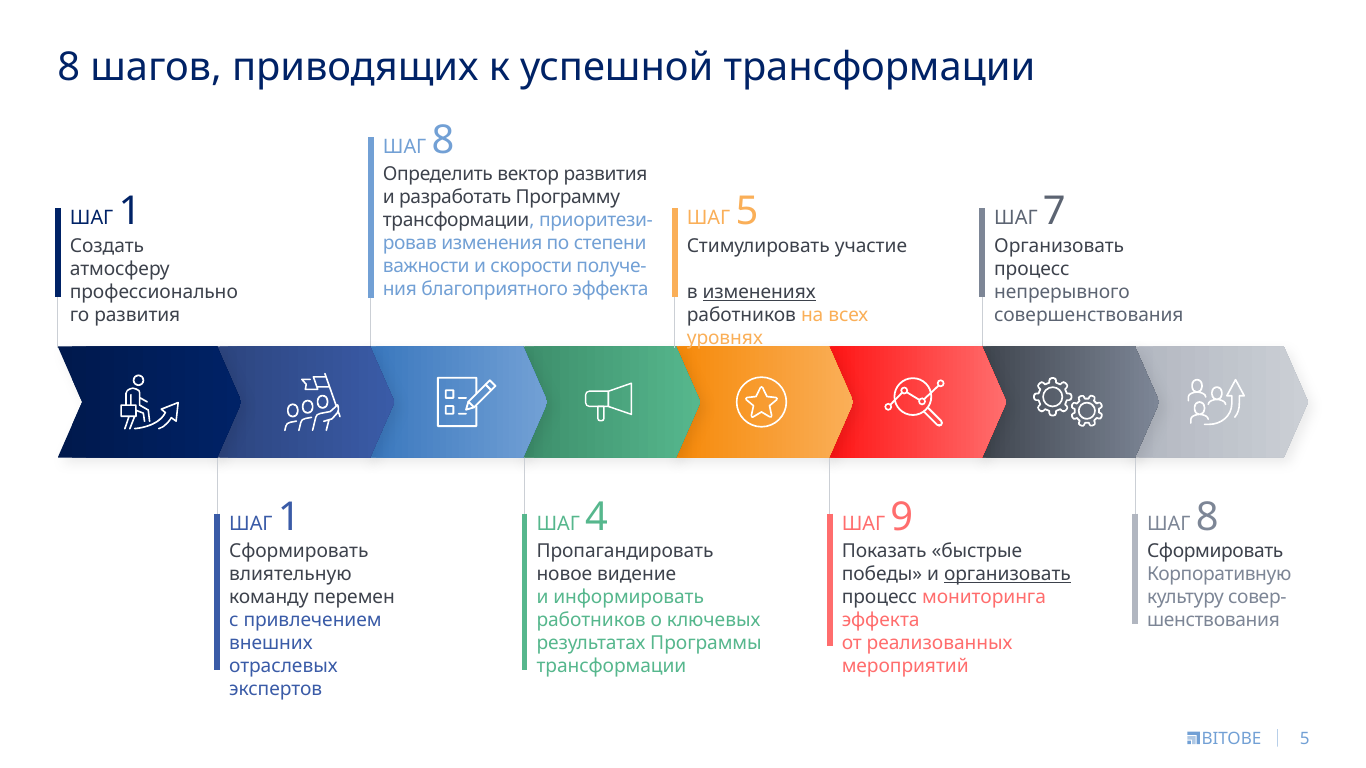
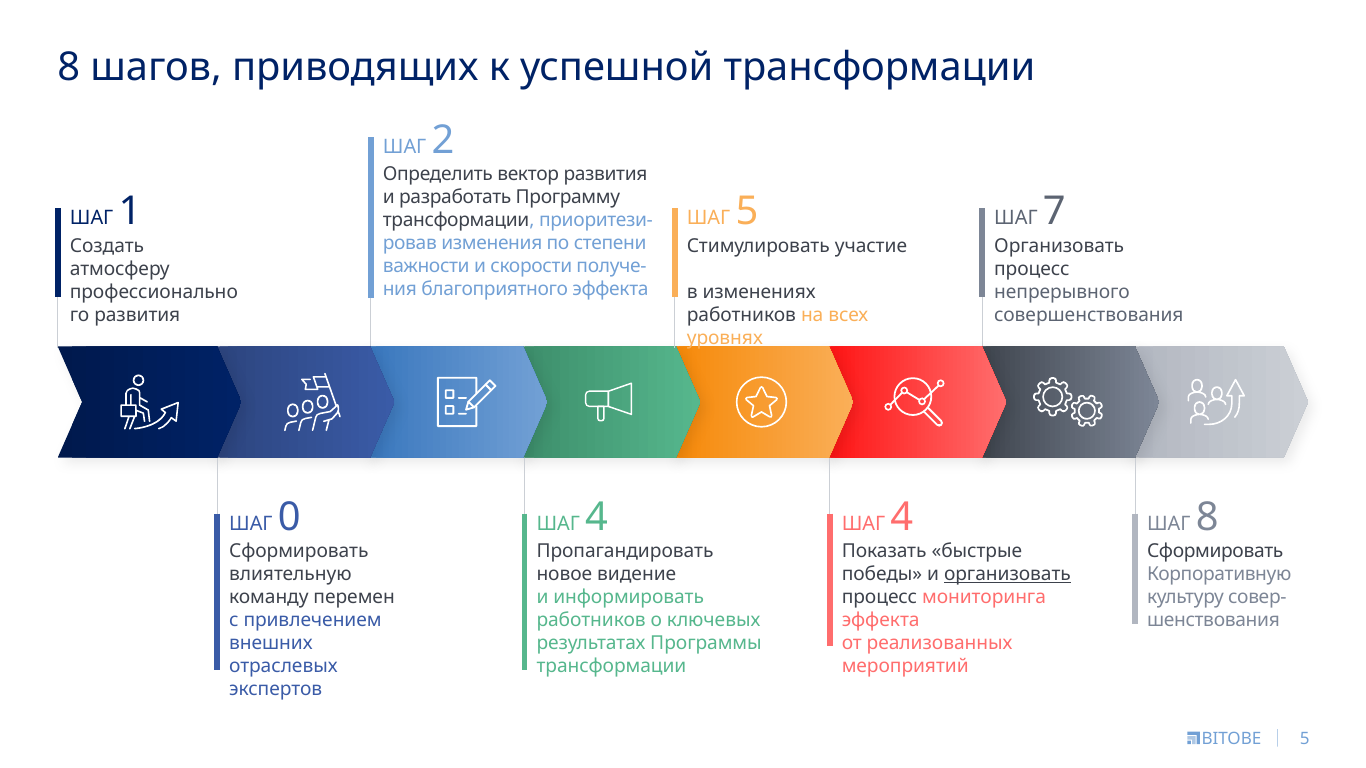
8 at (443, 140): 8 -> 2
изменениях underline: present -> none
1 at (289, 517): 1 -> 0
9 at (902, 517): 9 -> 4
